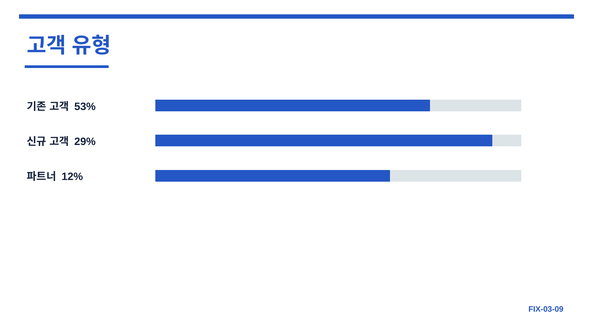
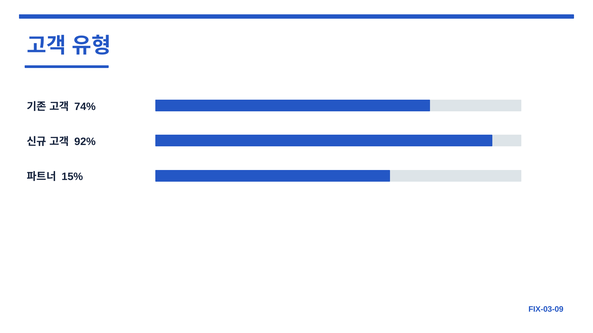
53%: 53% -> 74%
29%: 29% -> 92%
12%: 12% -> 15%
